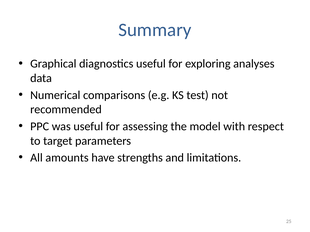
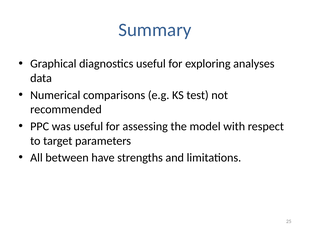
amounts: amounts -> between
